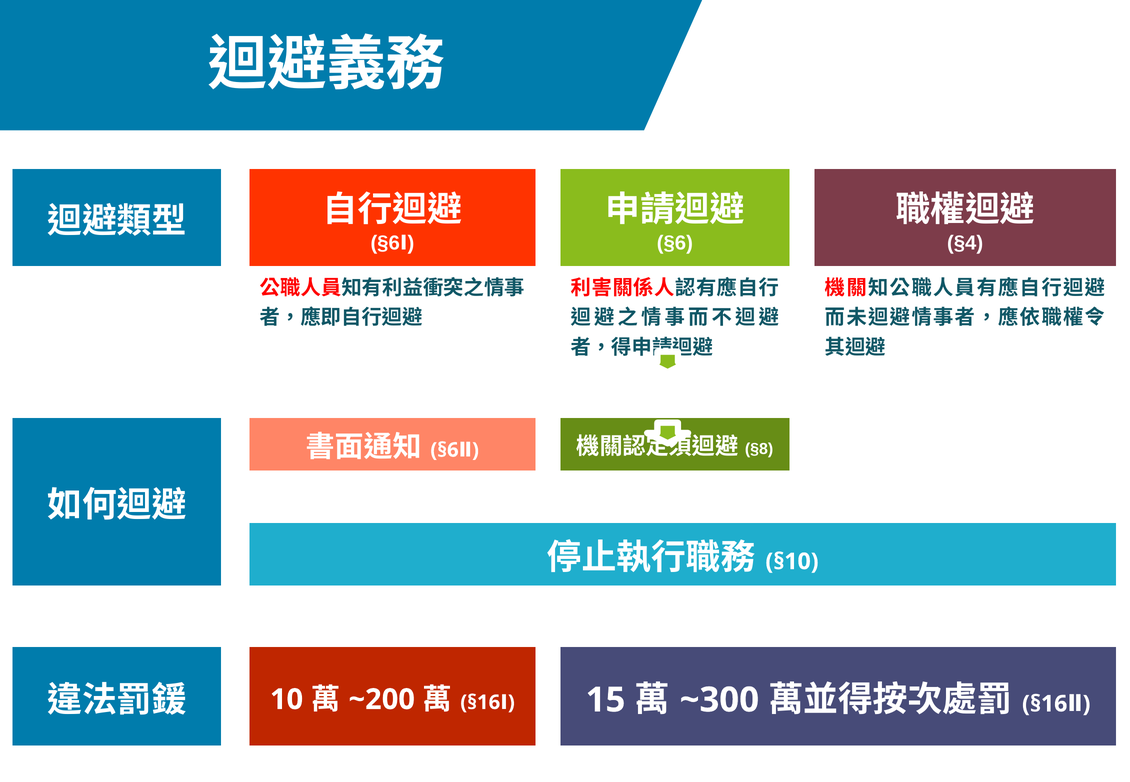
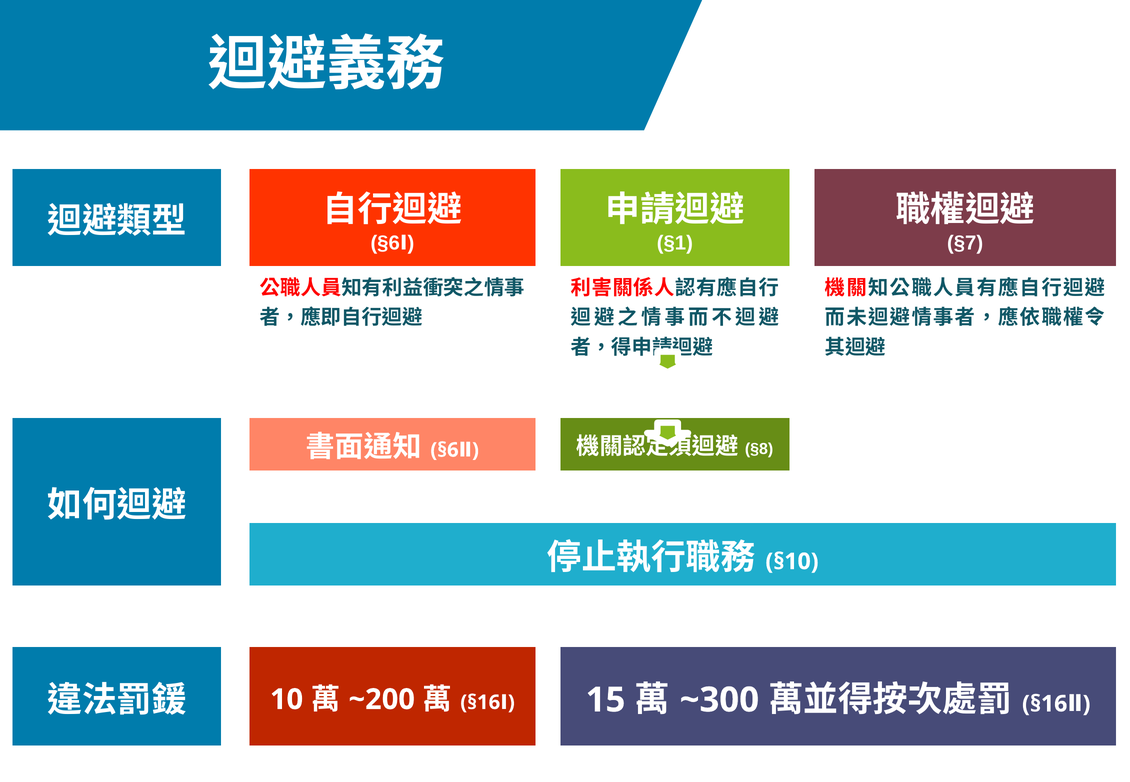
§6 at (675, 243): §6 -> §1
§4: §4 -> §7
